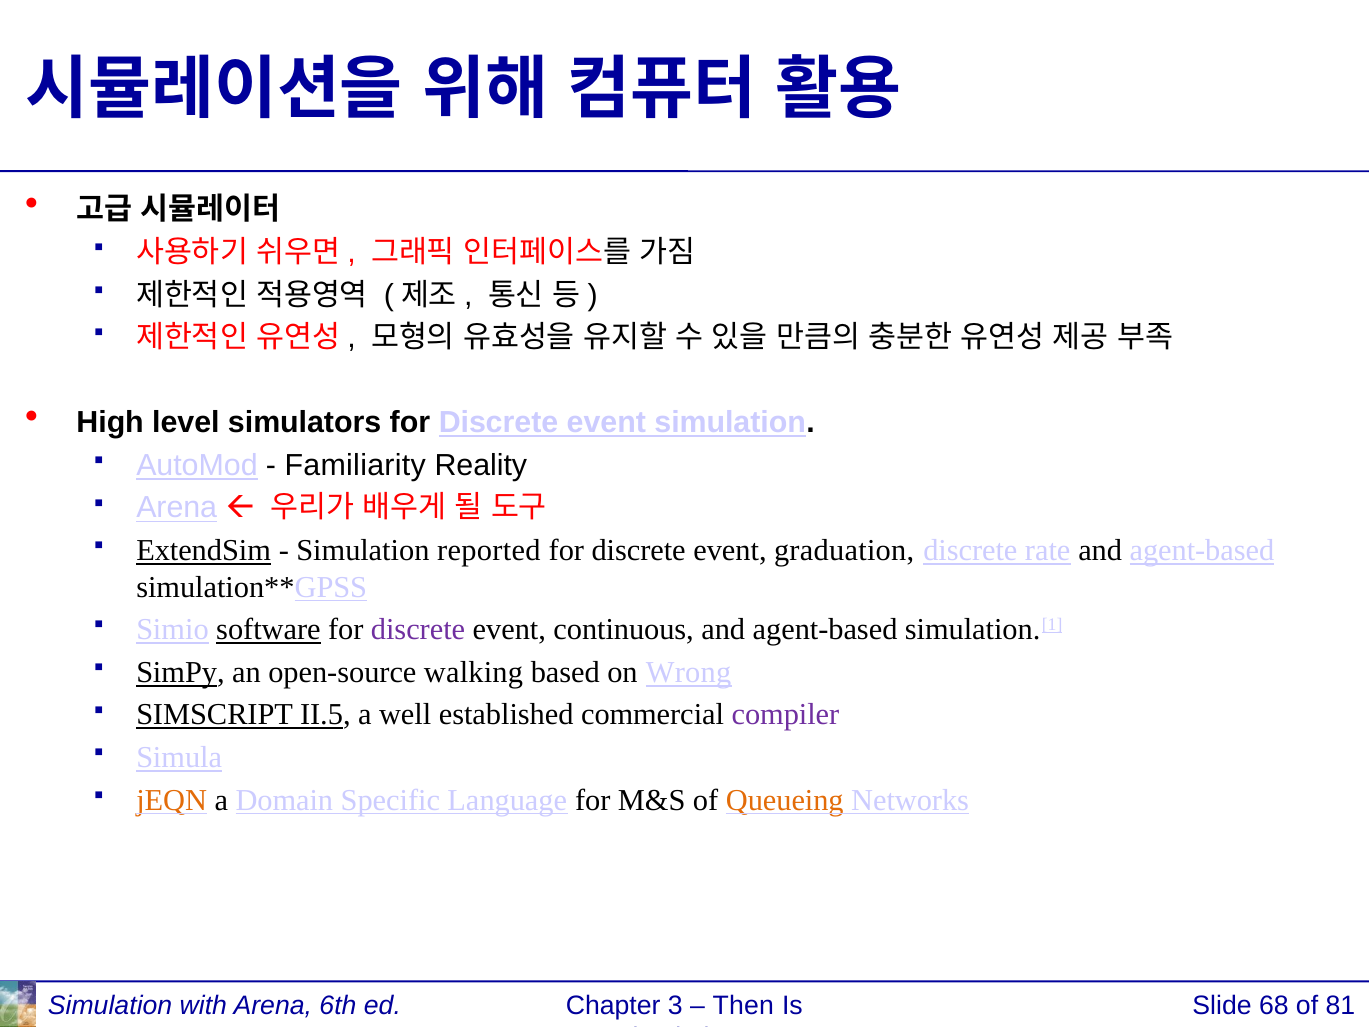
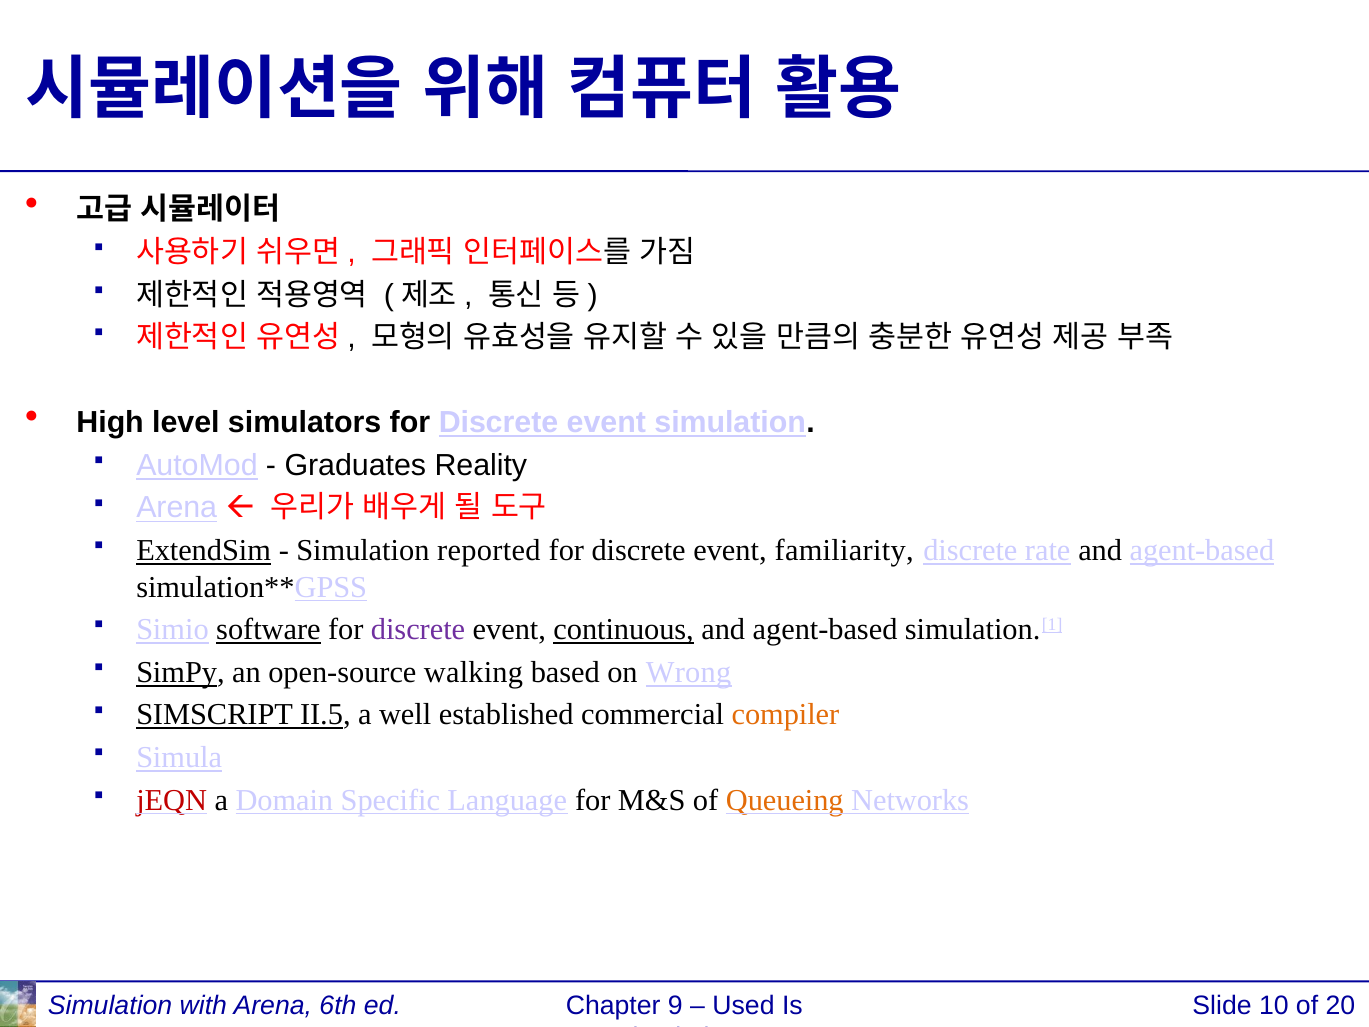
Familiarity: Familiarity -> Graduates
graduation: graduation -> familiarity
continuous underline: none -> present
compiler colour: purple -> orange
jEQN colour: orange -> red
3: 3 -> 9
Then: Then -> Used
68: 68 -> 10
81: 81 -> 20
